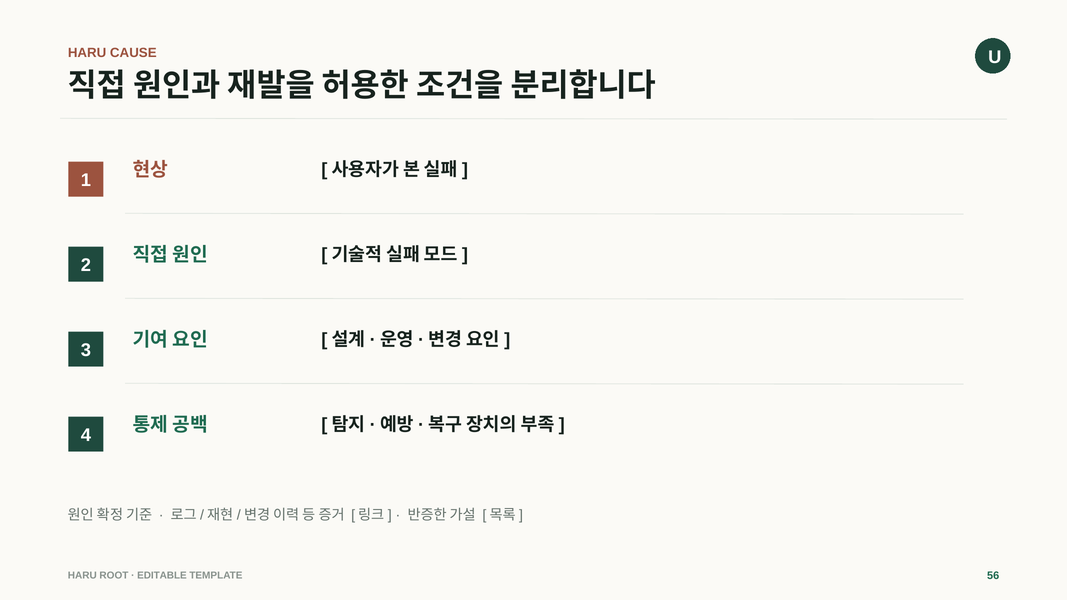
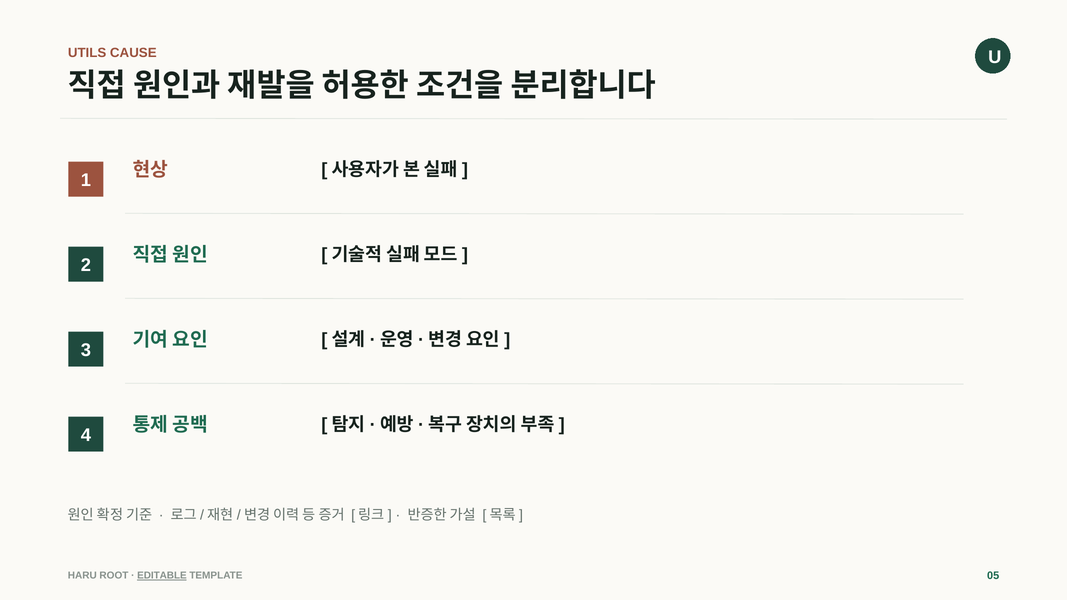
HARU at (87, 53): HARU -> UTILS
EDITABLE underline: none -> present
56: 56 -> 05
